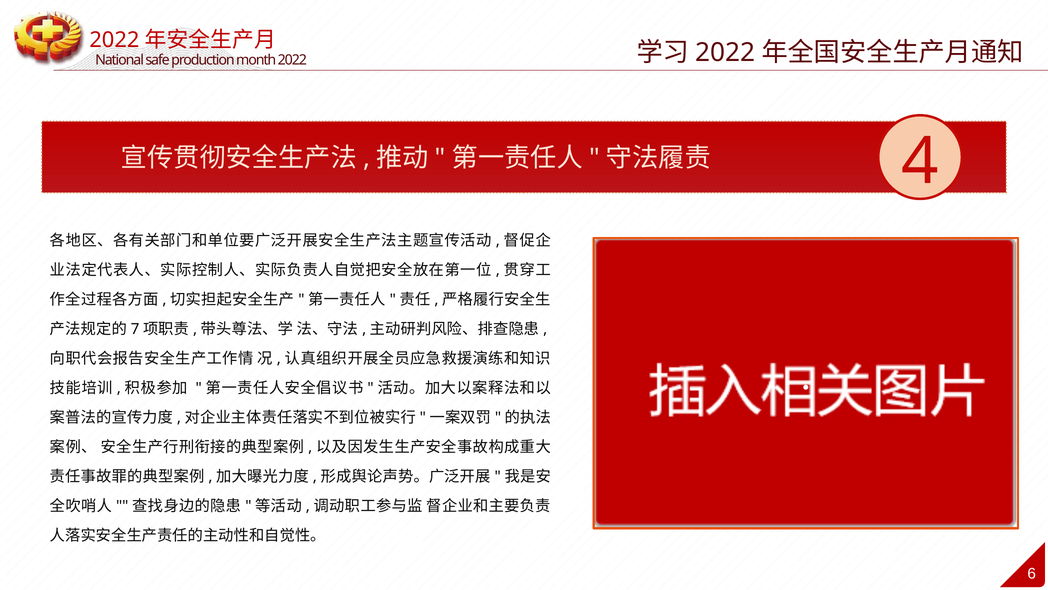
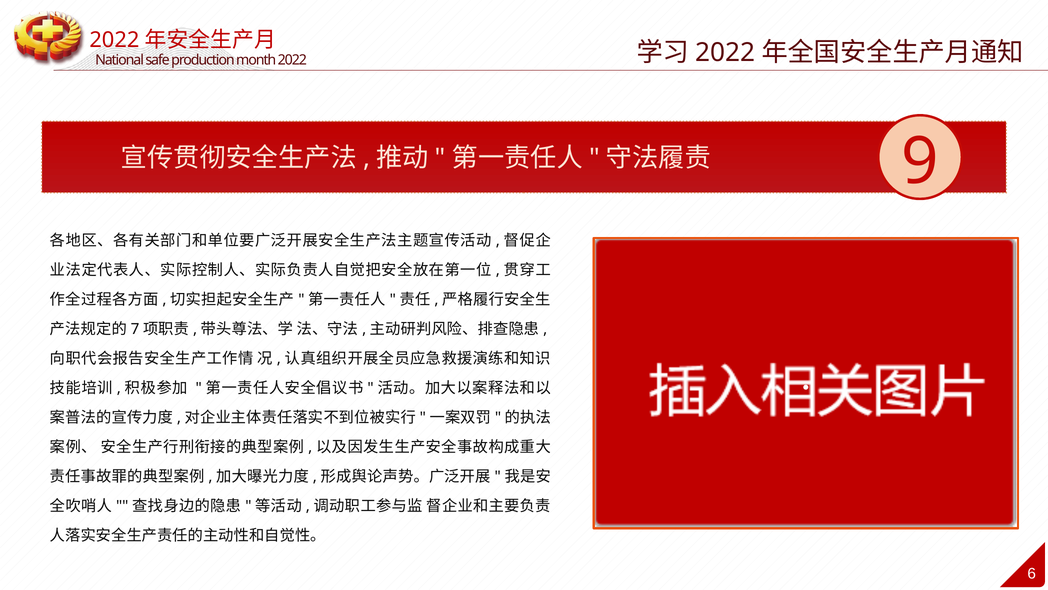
4: 4 -> 9
